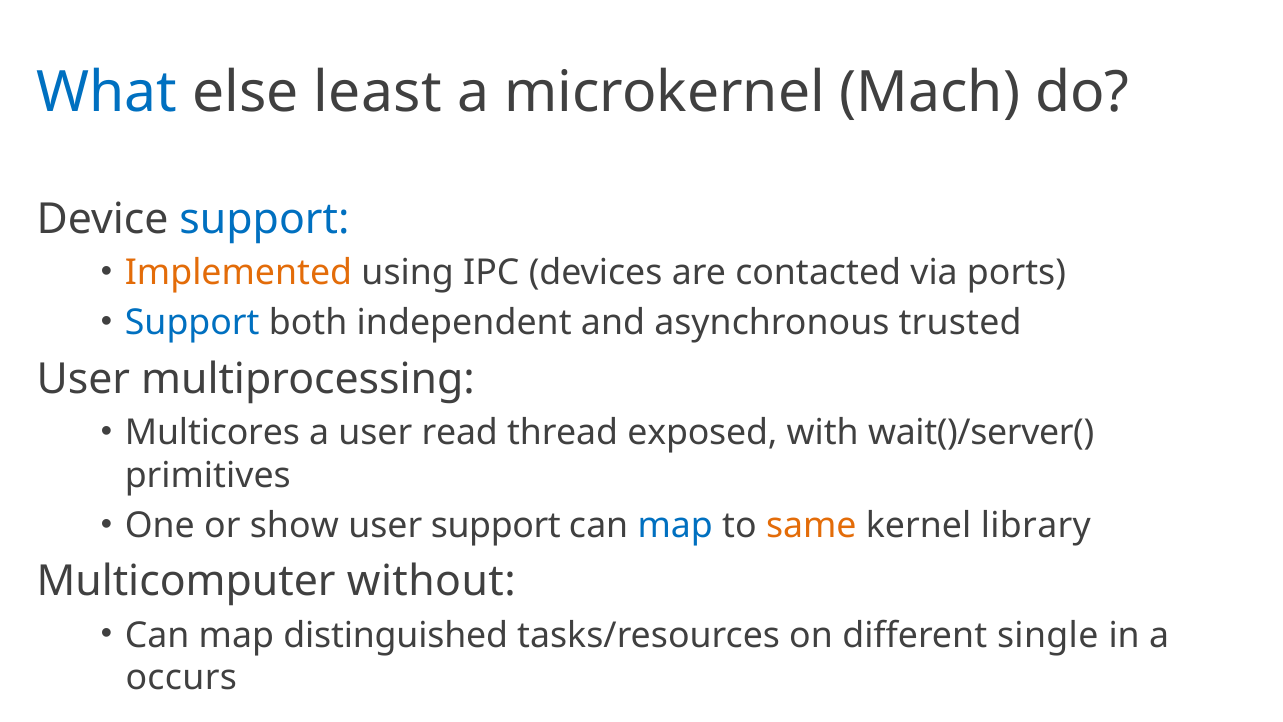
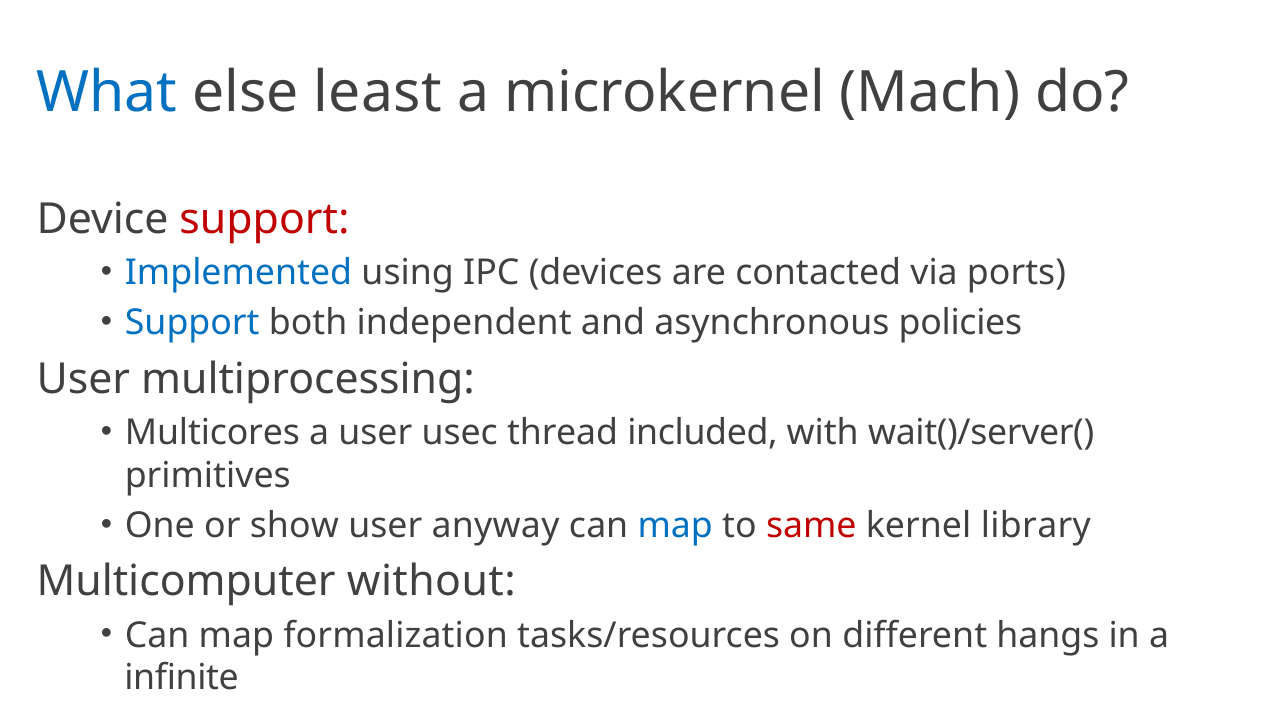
support at (265, 219) colour: blue -> red
Implemented colour: orange -> blue
trusted: trusted -> policies
read: read -> usec
exposed: exposed -> included
user support: support -> anyway
same colour: orange -> red
distinguished: distinguished -> formalization
single: single -> hangs
occurs: occurs -> infinite
